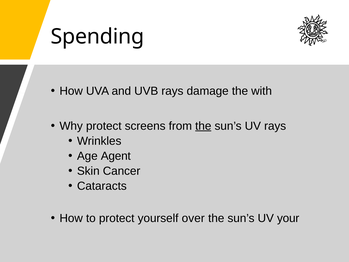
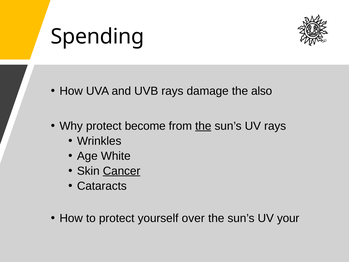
with: with -> also
screens: screens -> become
Agent: Agent -> White
Cancer underline: none -> present
